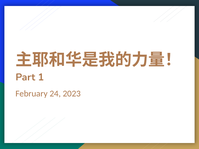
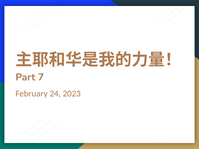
1: 1 -> 7
